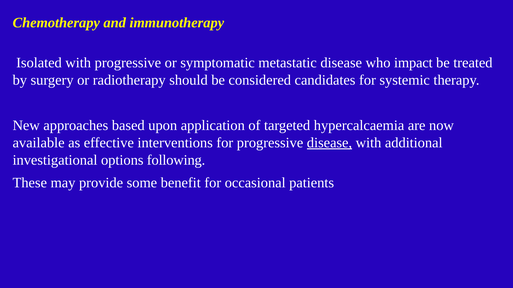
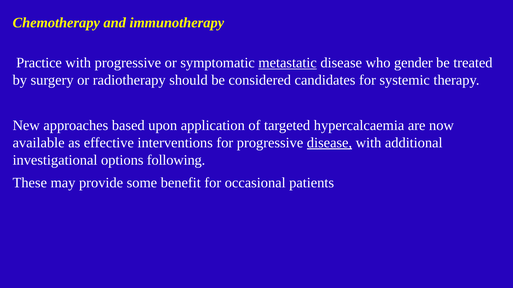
Isolated: Isolated -> Practice
metastatic underline: none -> present
impact: impact -> gender
